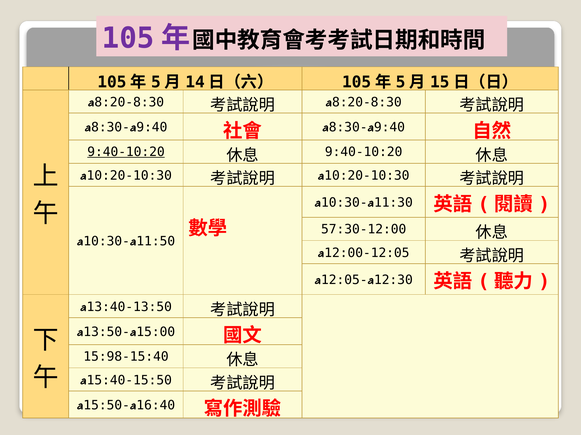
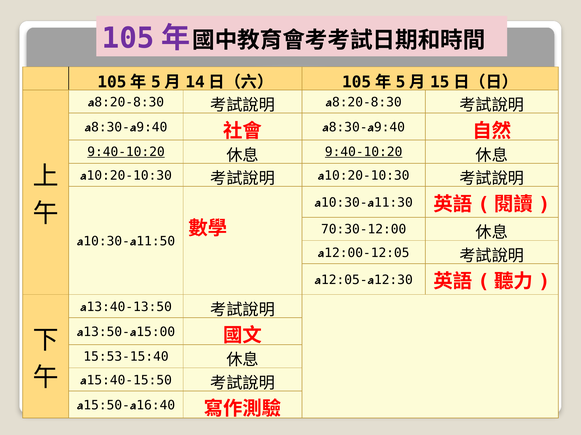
9:40-10:20 at (364, 152) underline: none -> present
57:30-12:00: 57:30-12:00 -> 70:30-12:00
15:98-15:40: 15:98-15:40 -> 15:53-15:40
